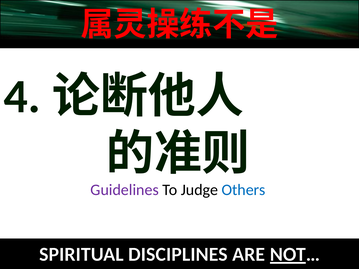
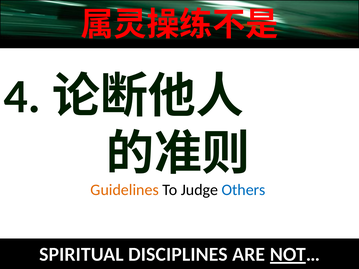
Guidelines colour: purple -> orange
